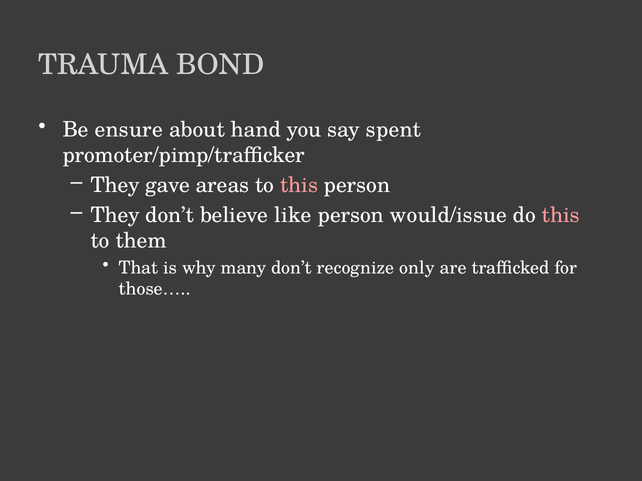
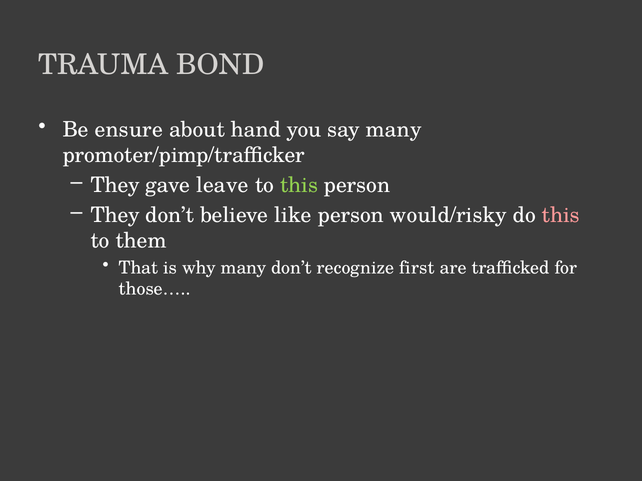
say spent: spent -> many
areas: areas -> leave
this at (299, 185) colour: pink -> light green
would/issue: would/issue -> would/risky
only: only -> first
